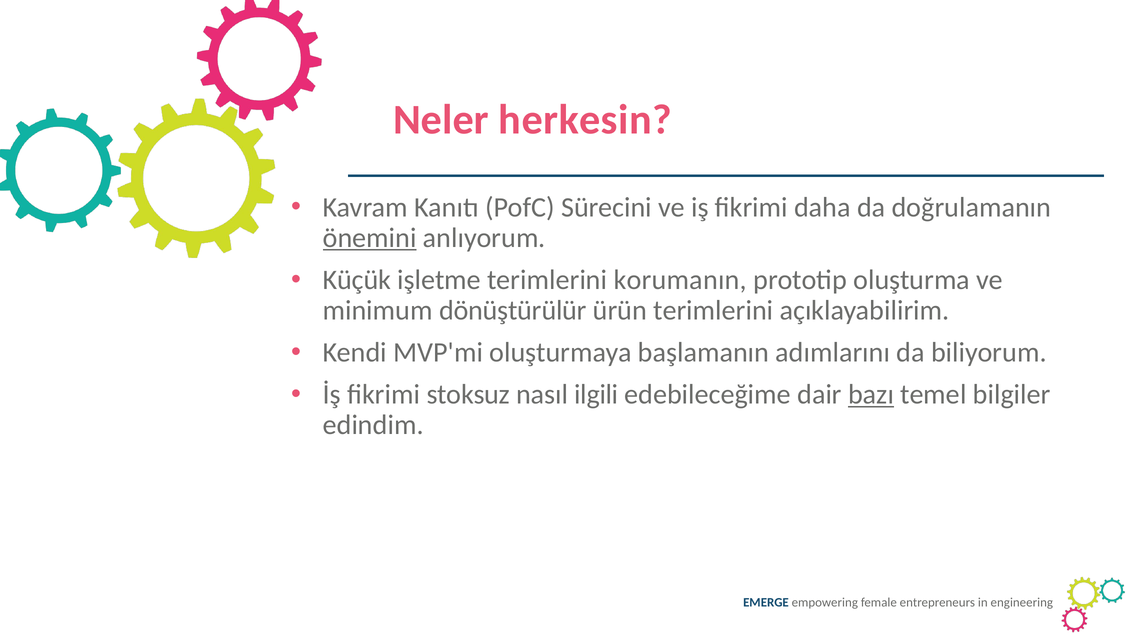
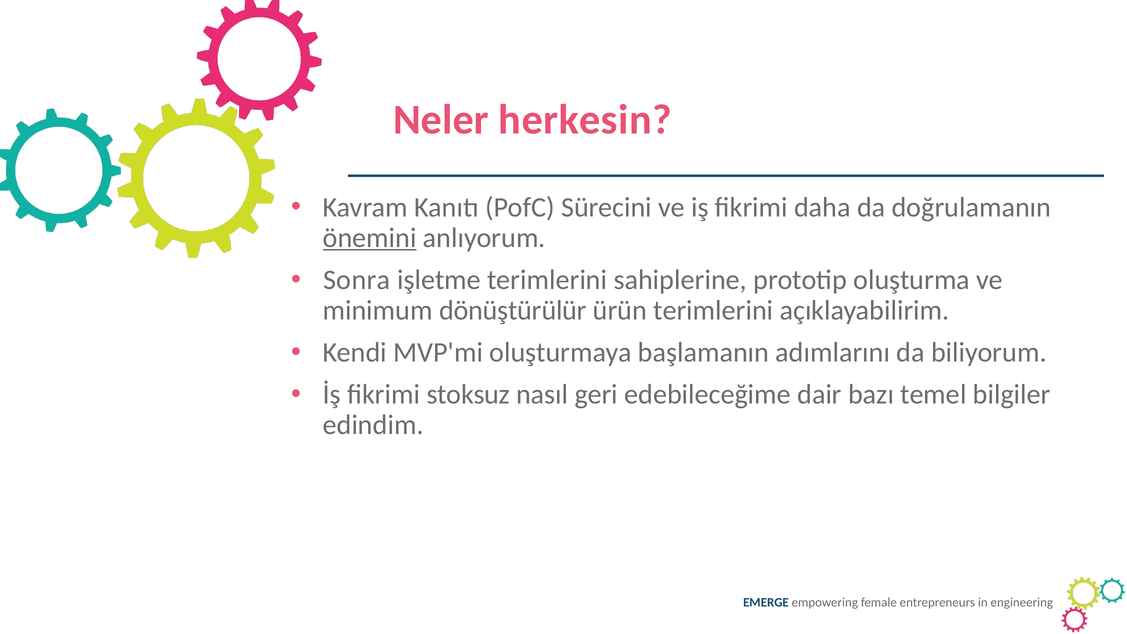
Küçük: Küçük -> Sonra
korumanın: korumanın -> sahiplerine
ilgili: ilgili -> geri
bazı underline: present -> none
